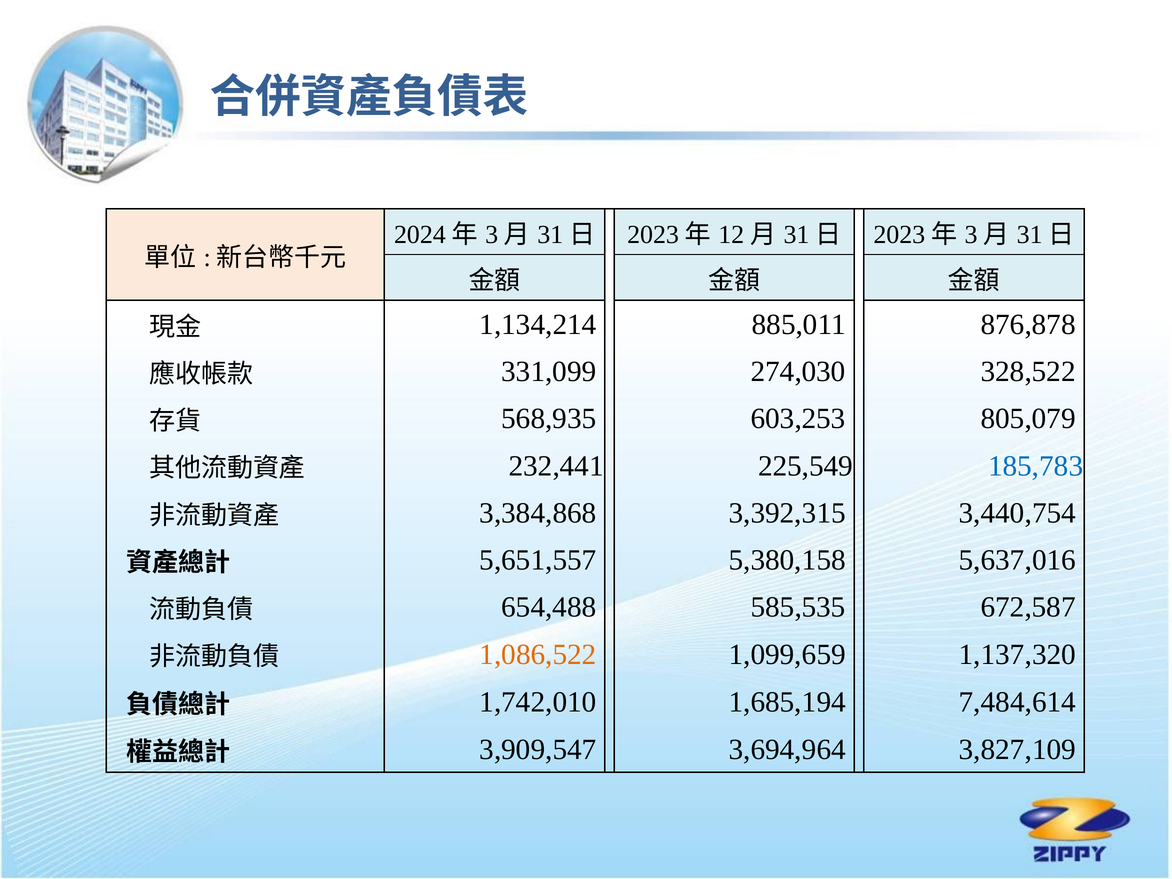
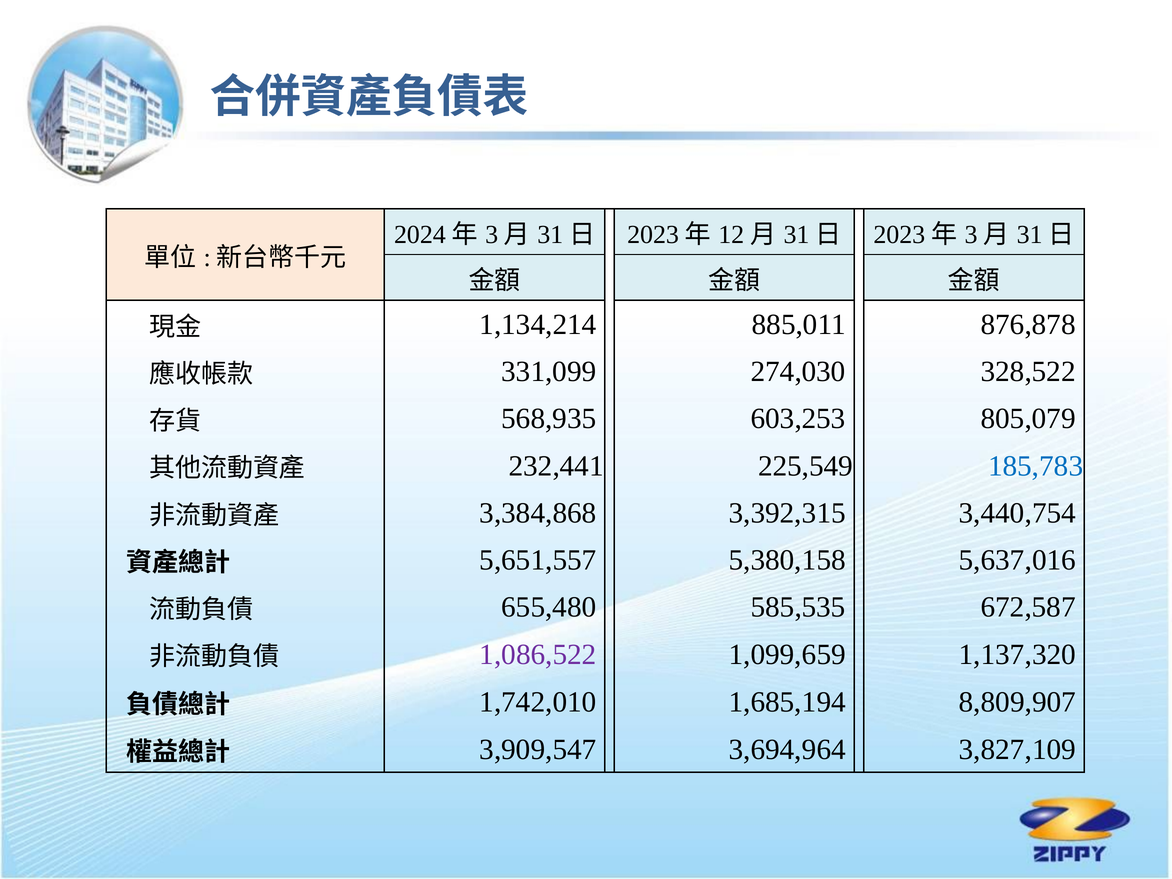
654,488: 654,488 -> 655,480
1,086,522 colour: orange -> purple
7,484,614: 7,484,614 -> 8,809,907
